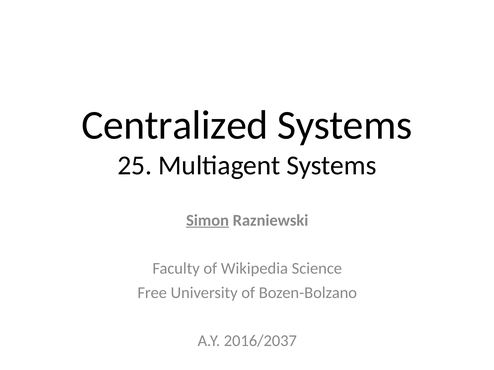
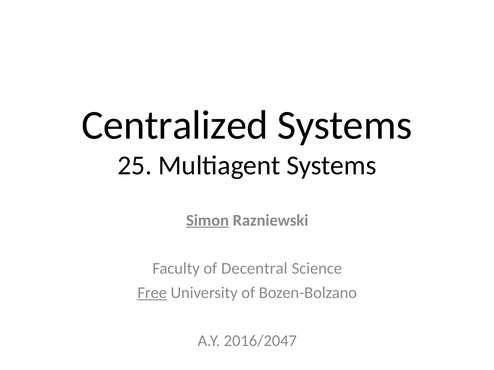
Wikipedia: Wikipedia -> Decentral
Free underline: none -> present
2016/2037: 2016/2037 -> 2016/2047
